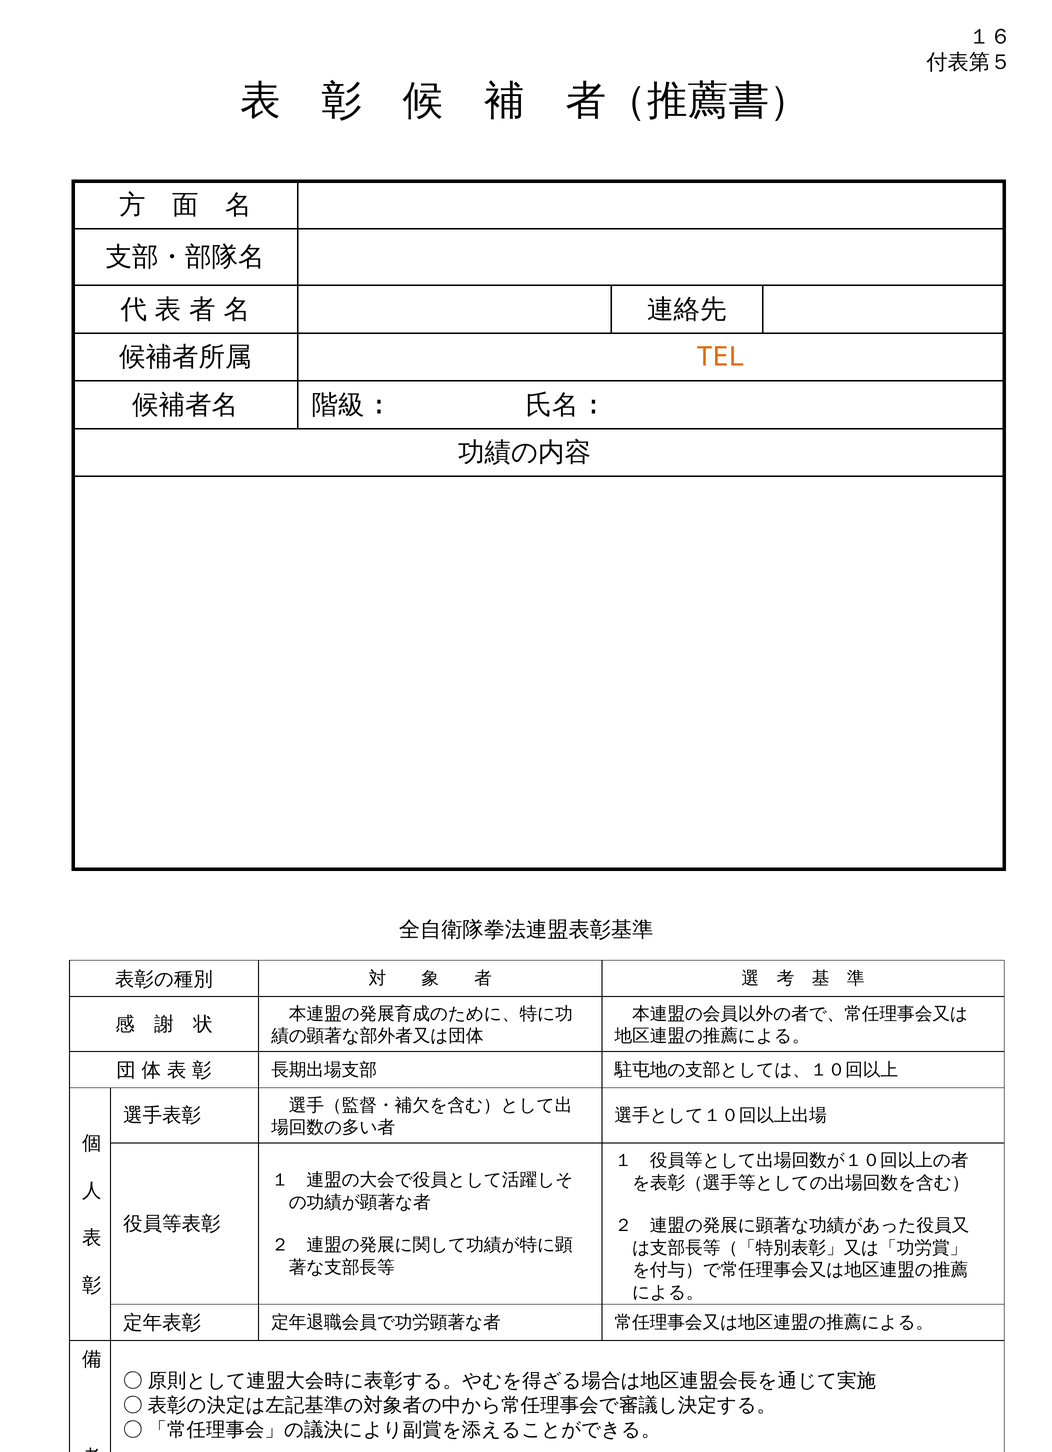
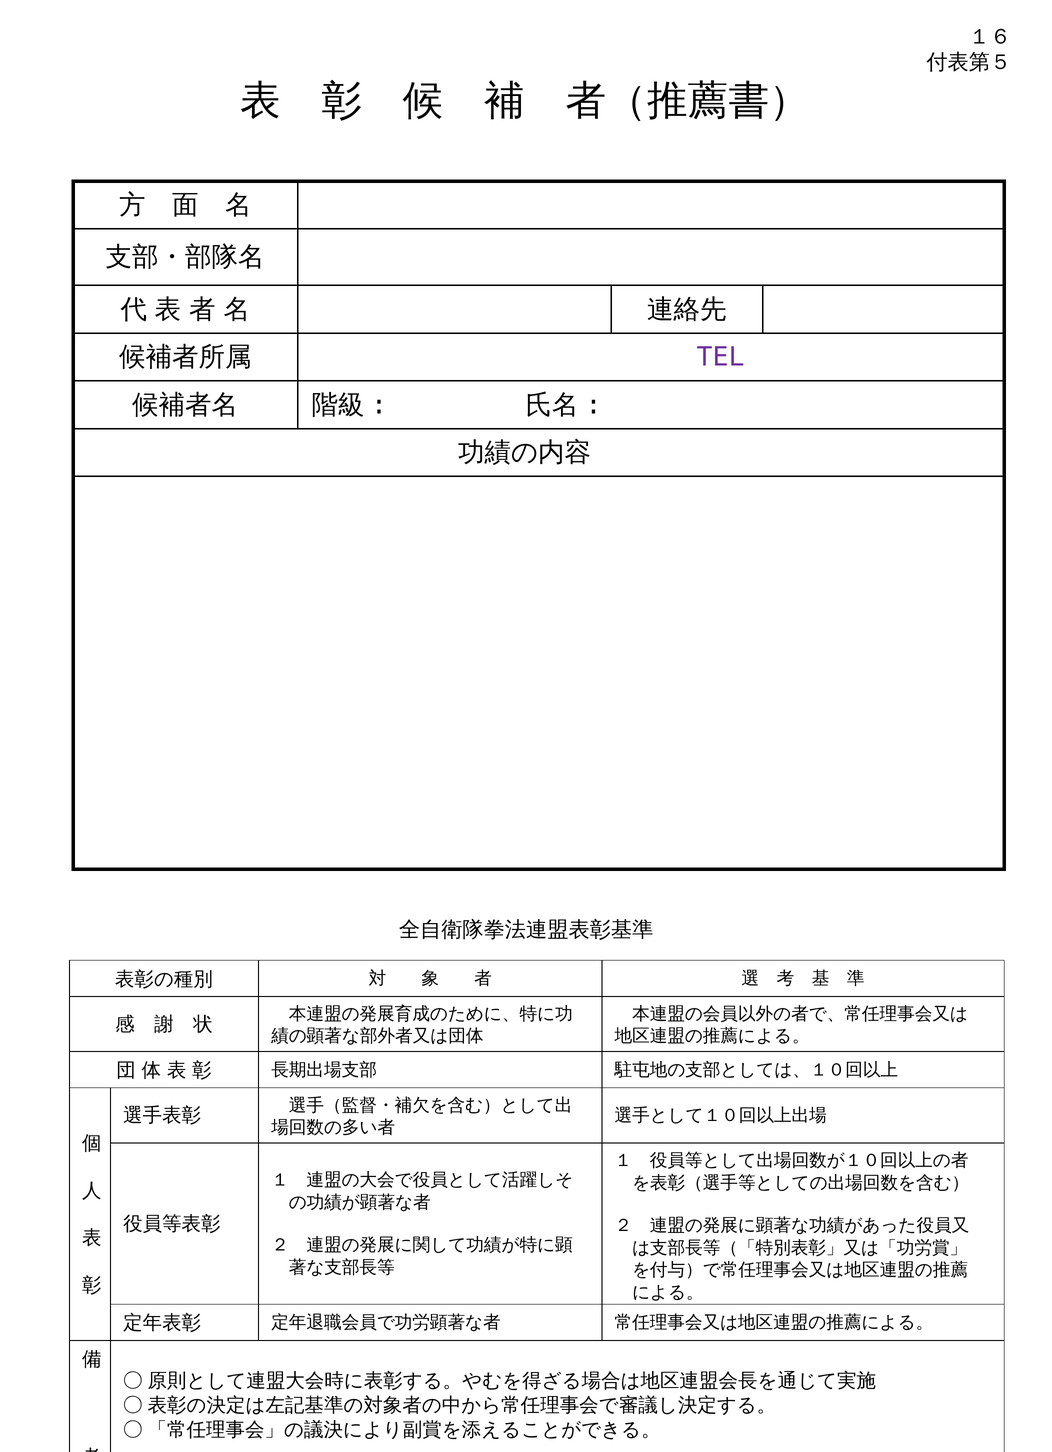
TEL colour: orange -> purple
